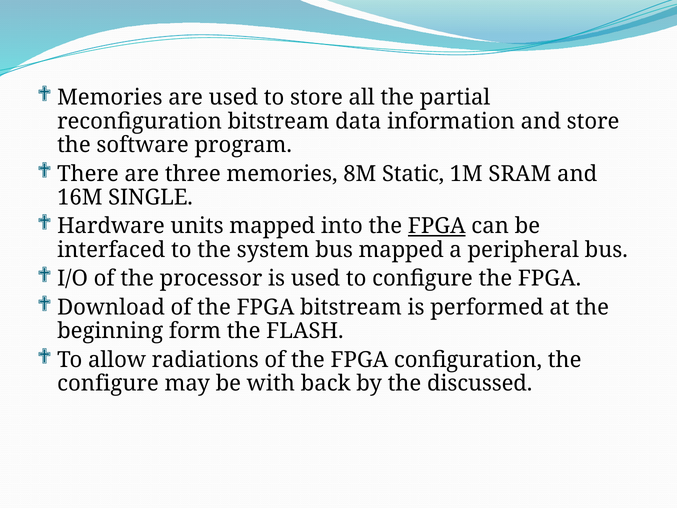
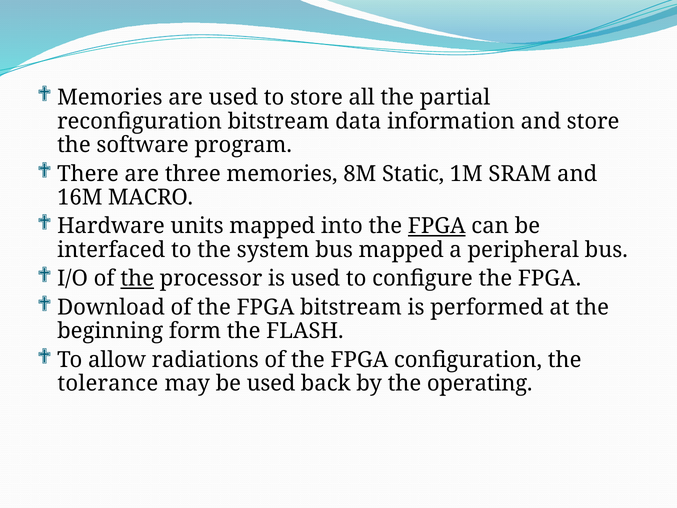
SINGLE: SINGLE -> MACRO
the at (137, 279) underline: none -> present
configure at (108, 383): configure -> tolerance
be with: with -> used
discussed: discussed -> operating
